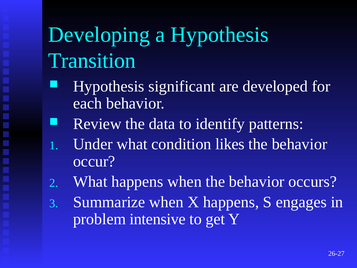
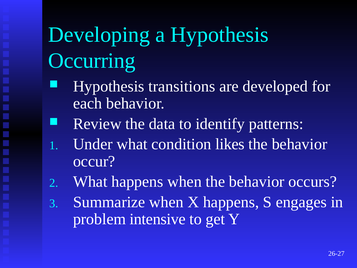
Transition: Transition -> Occurring
significant: significant -> transitions
